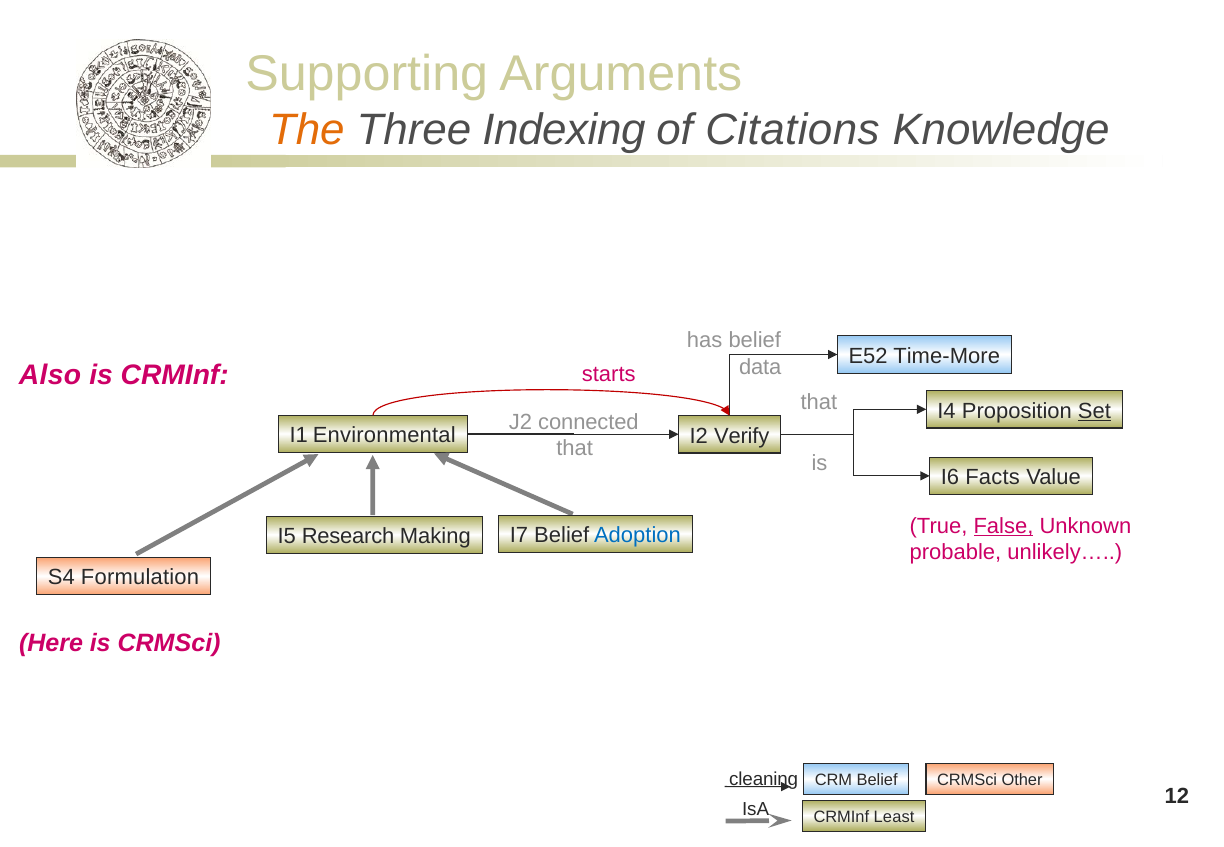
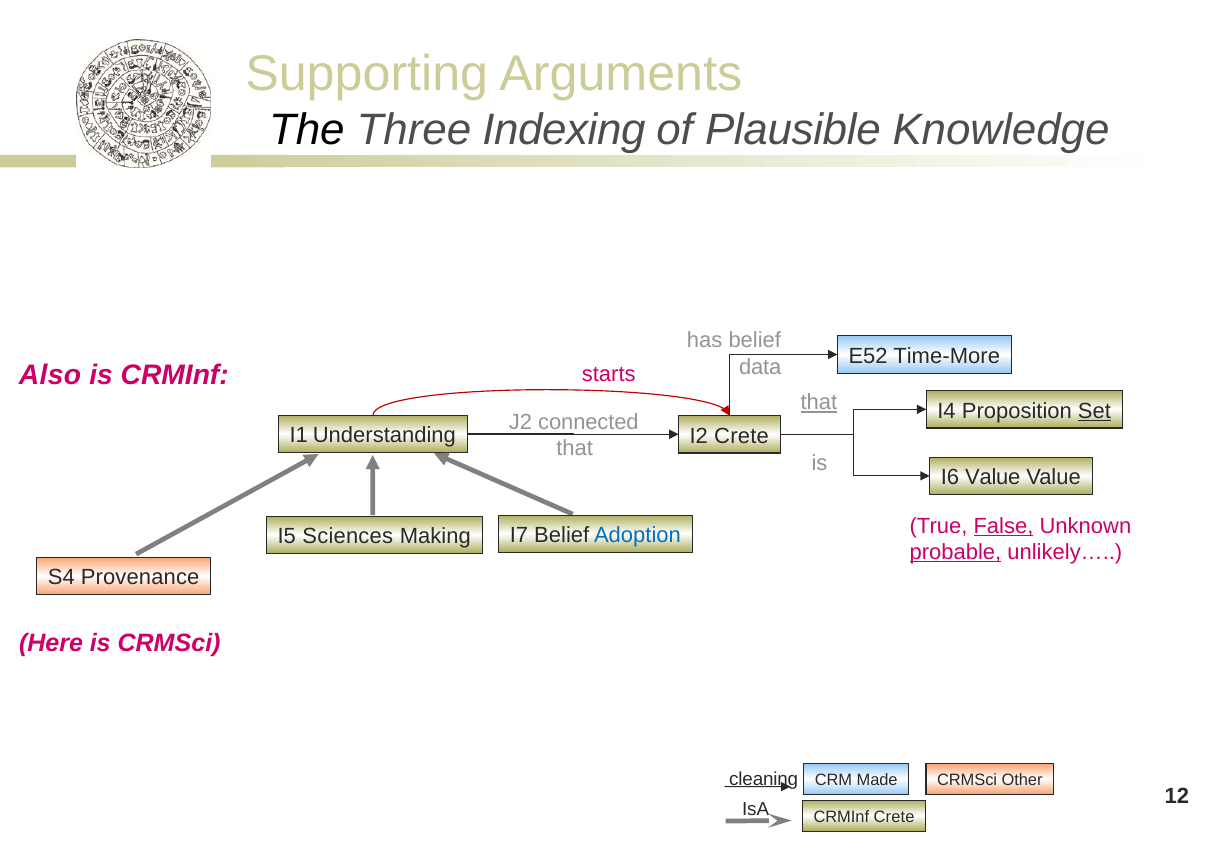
The colour: orange -> black
Citations: Citations -> Plausible
that at (819, 403) underline: none -> present
Environmental: Environmental -> Understanding
I2 Verify: Verify -> Crete
I6 Facts: Facts -> Value
Research: Research -> Sciences
probable underline: none -> present
Formulation: Formulation -> Provenance
CRM Belief: Belief -> Made
CRMInf Least: Least -> Crete
